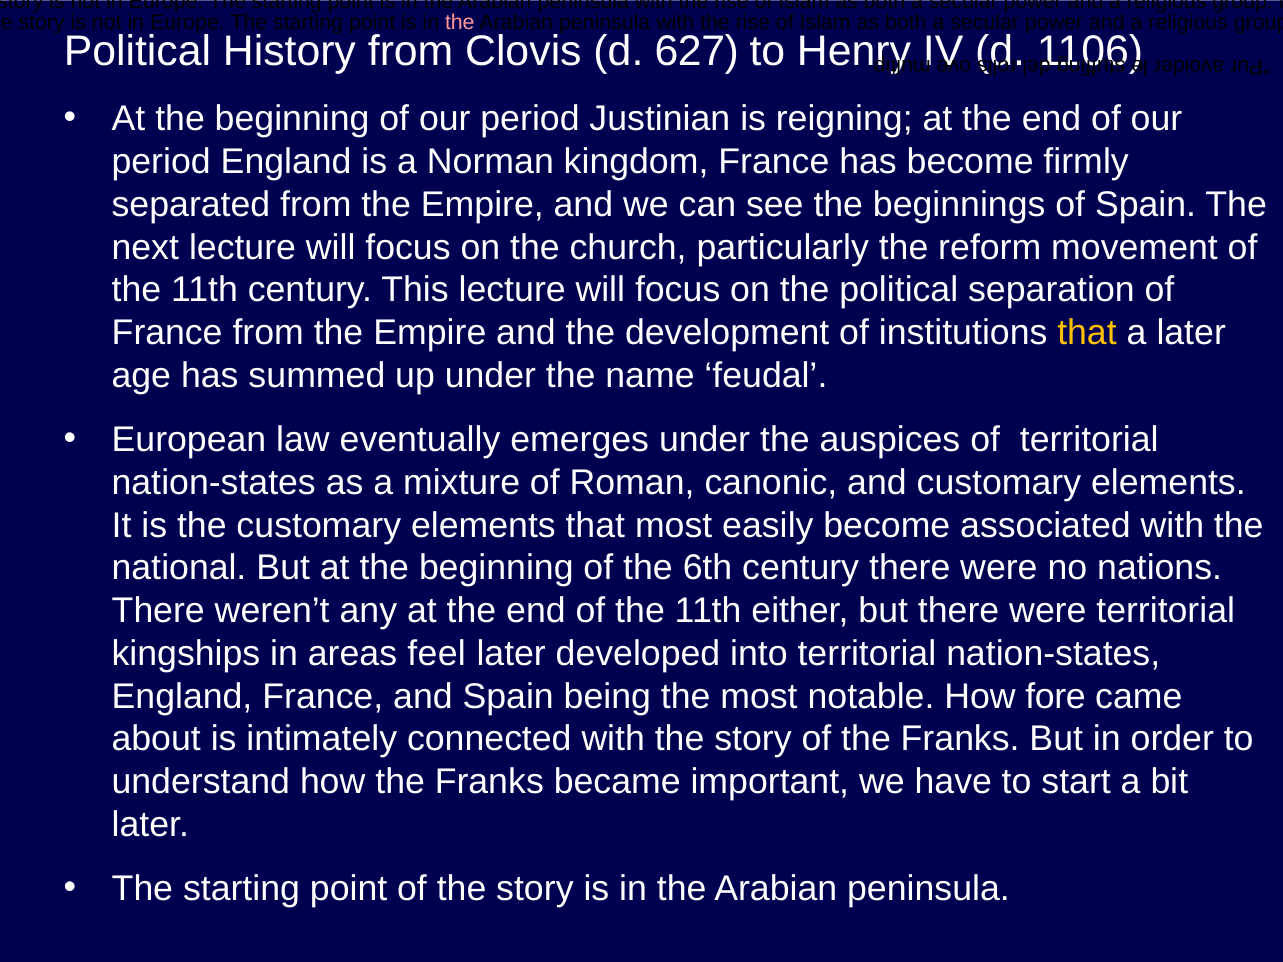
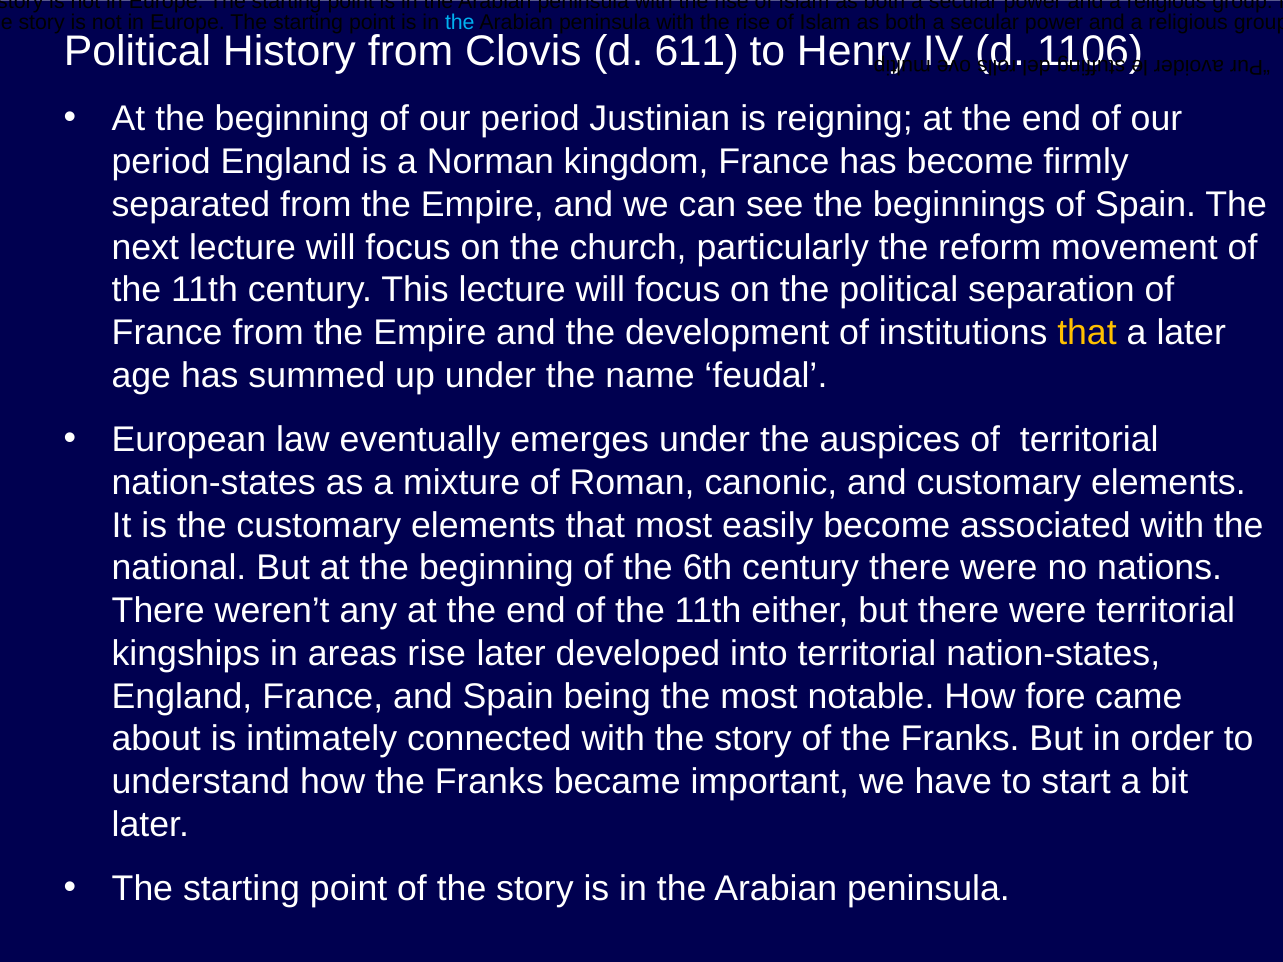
the at (460, 23) colour: pink -> light blue
627: 627 -> 611
areas feel: feel -> rise
